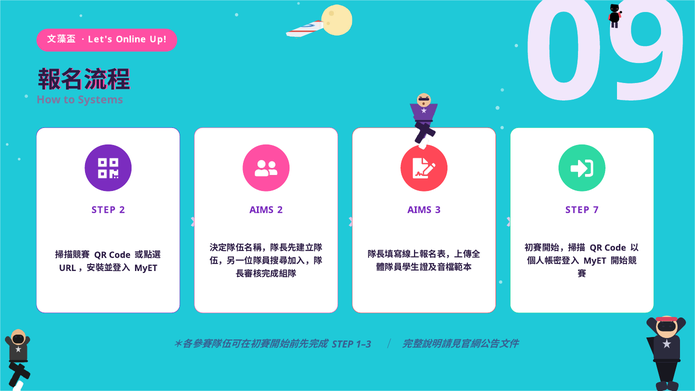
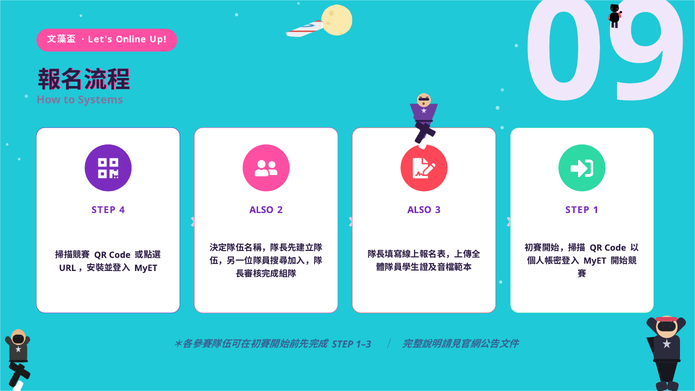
STEP 2: 2 -> 4
AIMS at (261, 210): AIMS -> ALSO
AIMS at (419, 210): AIMS -> ALSO
7: 7 -> 1
